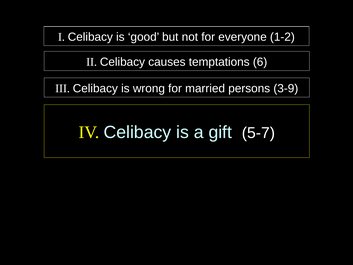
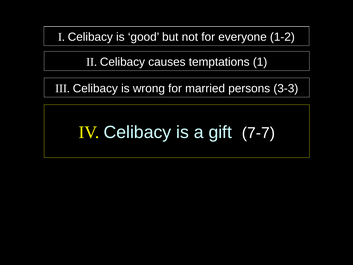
6: 6 -> 1
3-9: 3-9 -> 3-3
5-7: 5-7 -> 7-7
